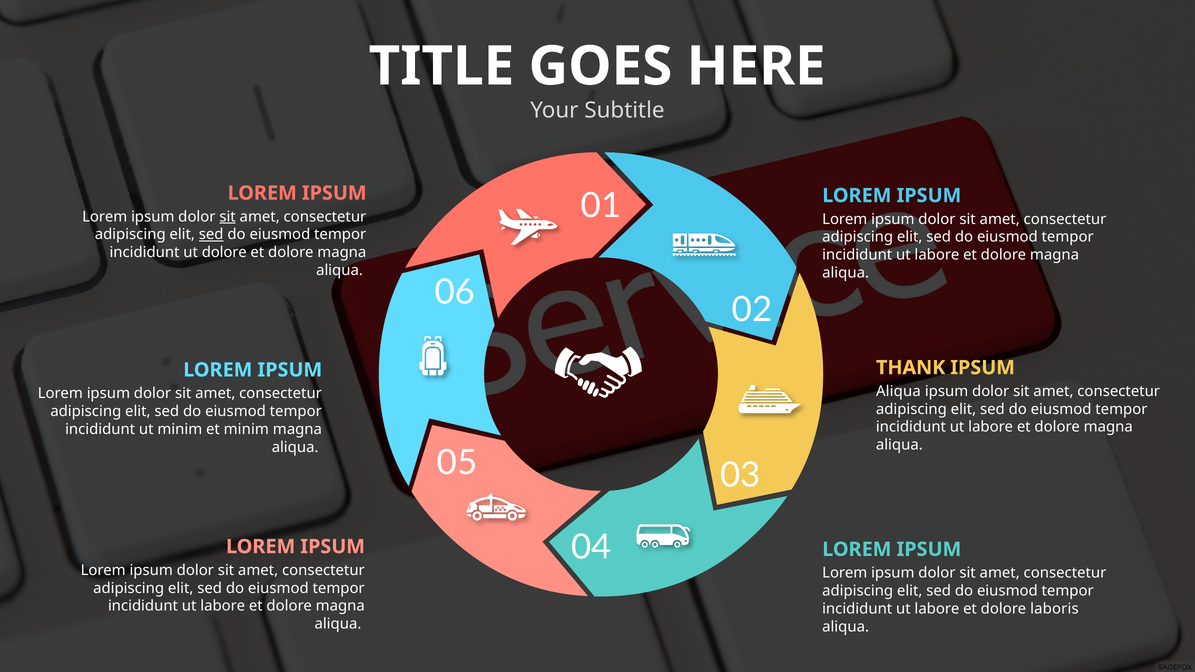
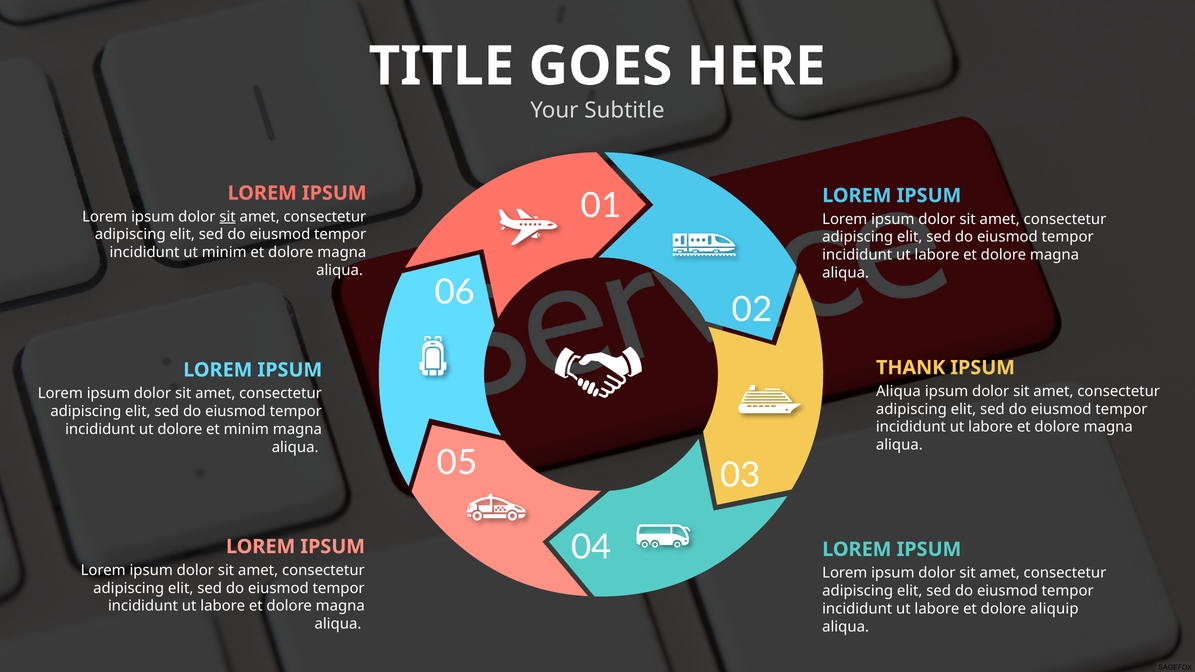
sed at (211, 235) underline: present -> none
ut dolore: dolore -> minim
ut minim: minim -> dolore
laboris: laboris -> aliquip
